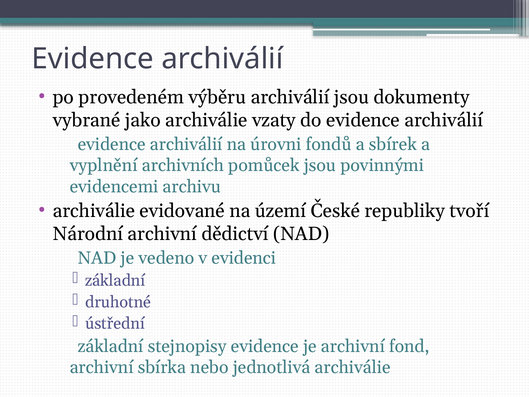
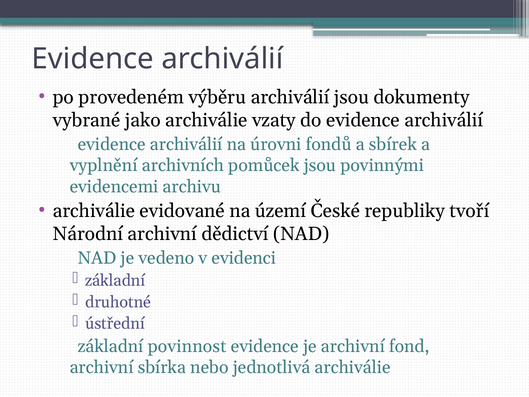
stejnopisy: stejnopisy -> povinnost
